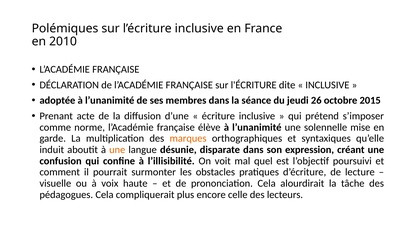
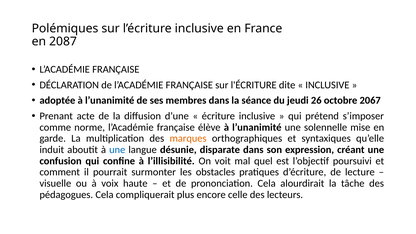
2010: 2010 -> 2087
2015: 2015 -> 2067
une at (117, 150) colour: orange -> blue
